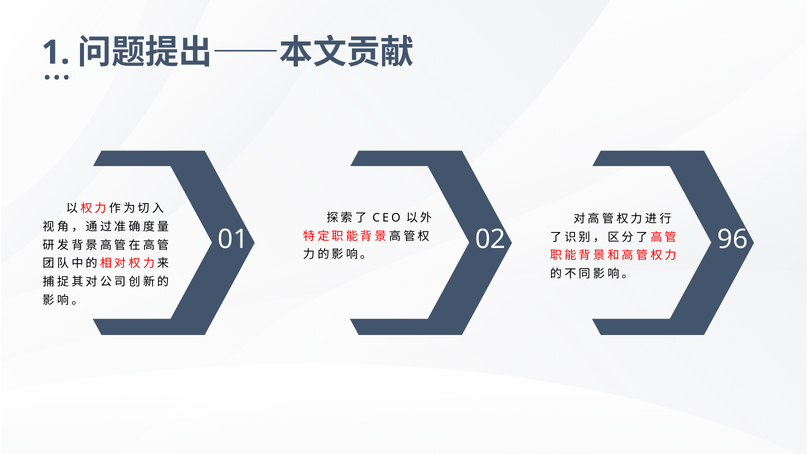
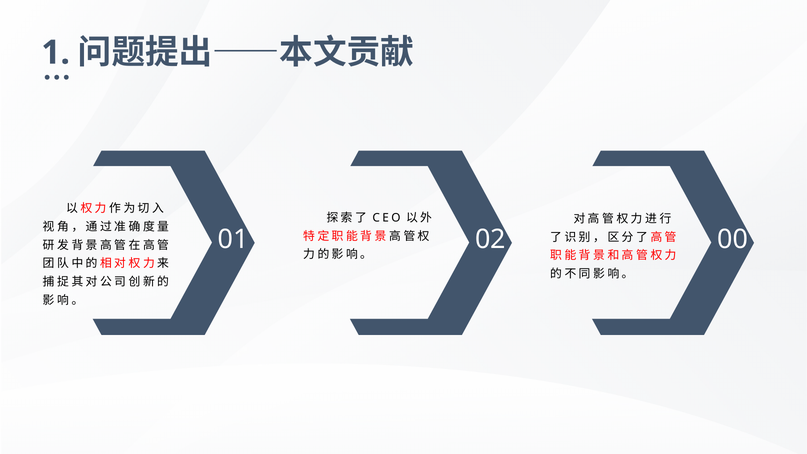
96: 96 -> 00
